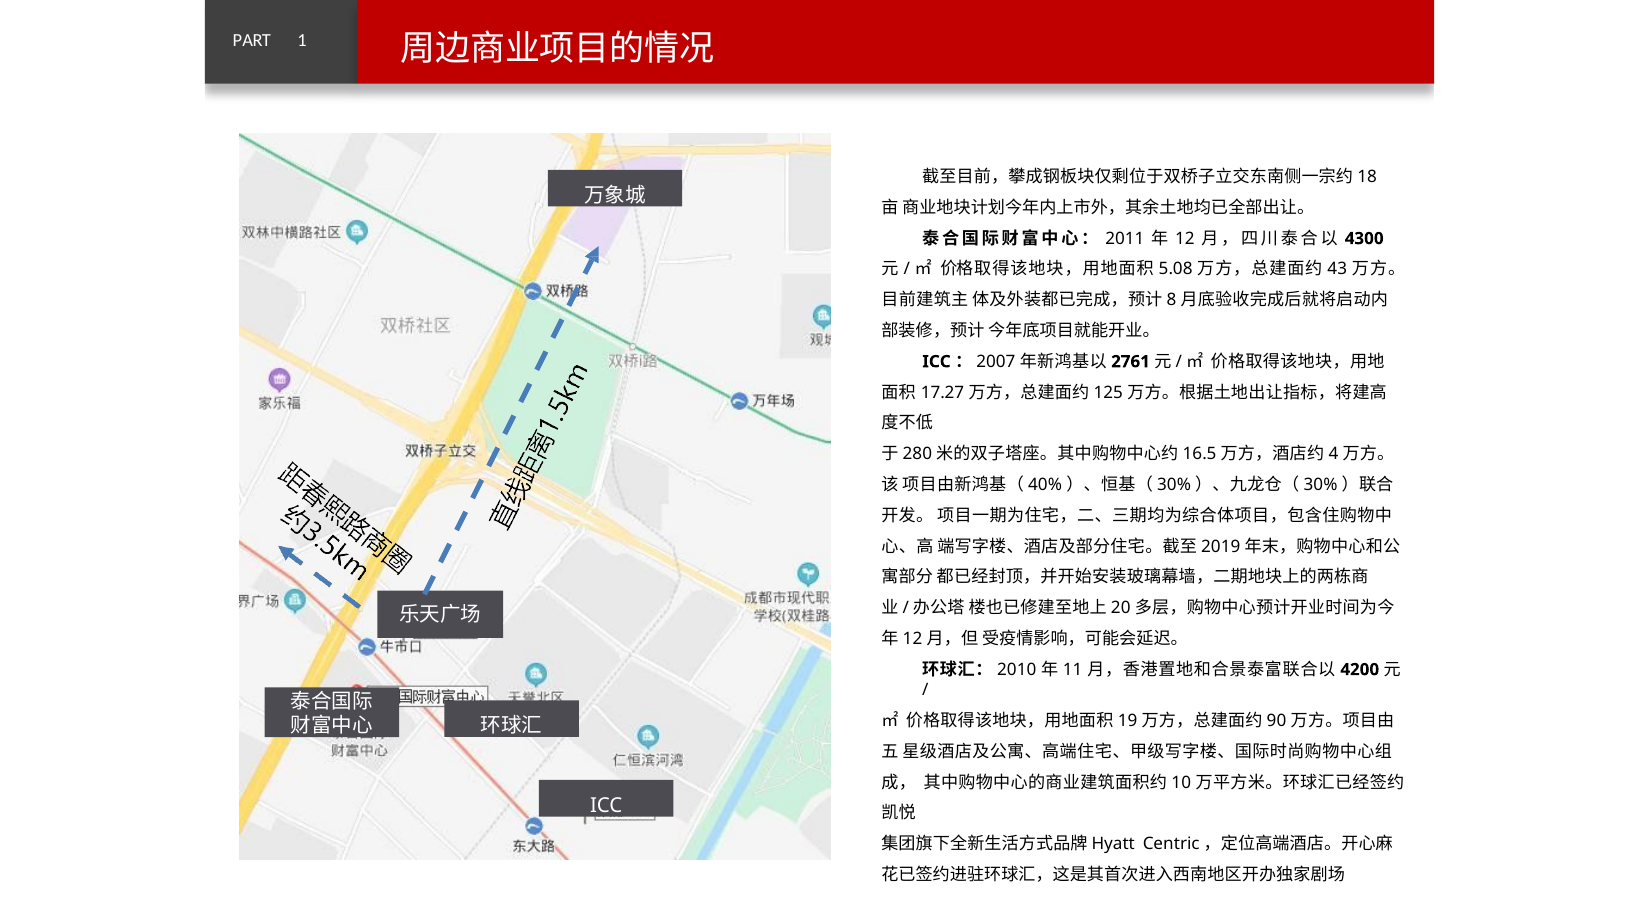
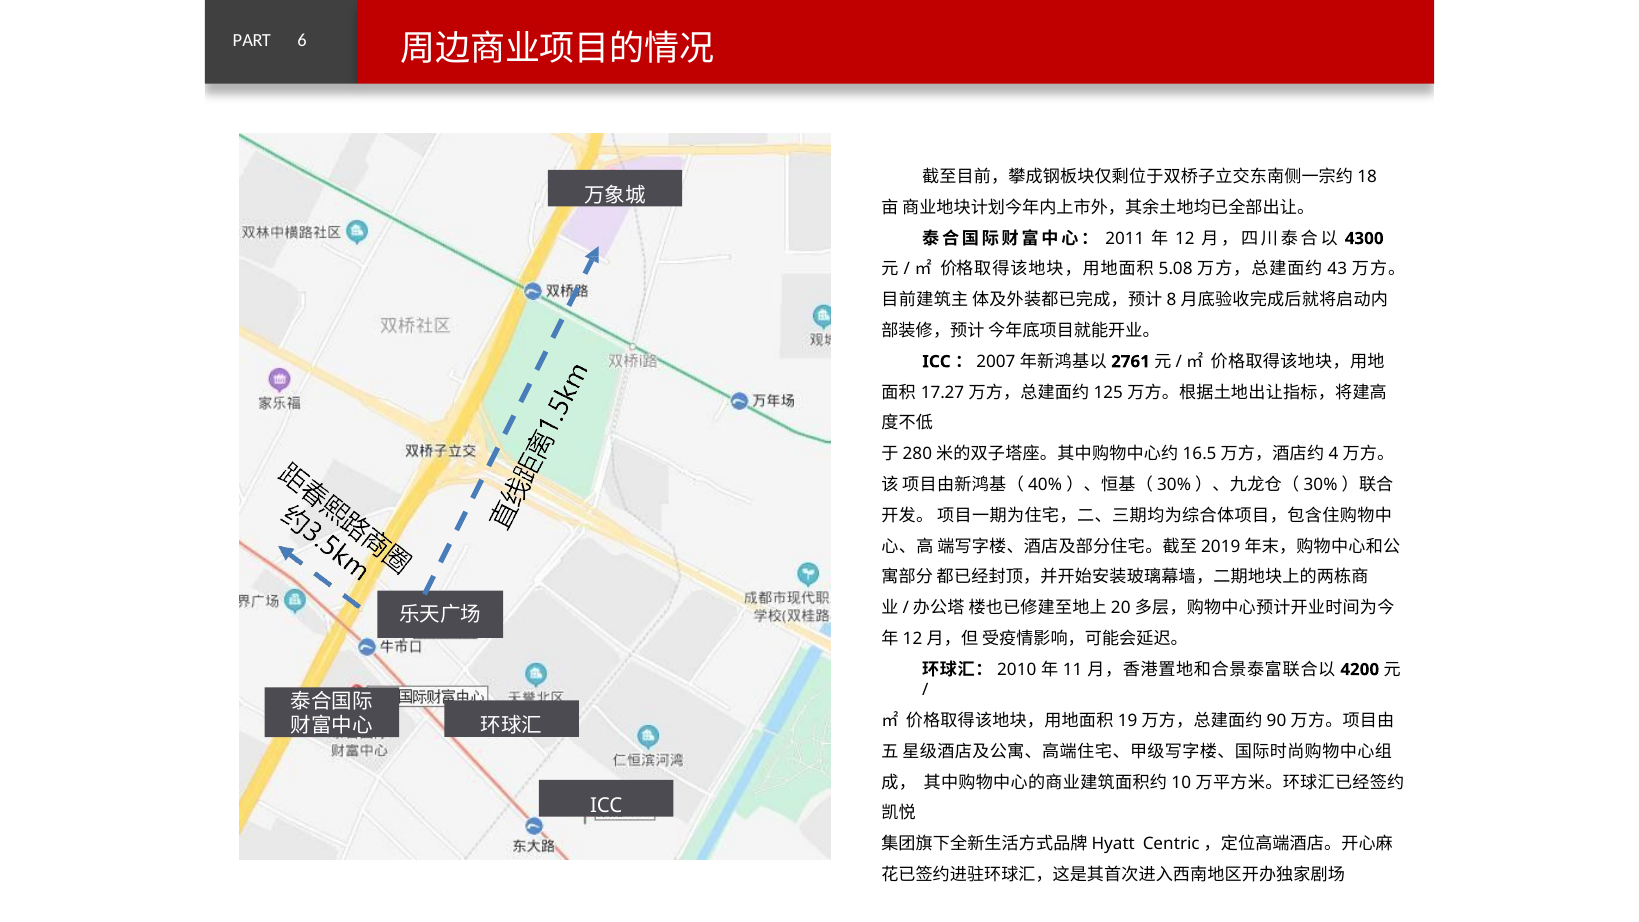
1: 1 -> 6
